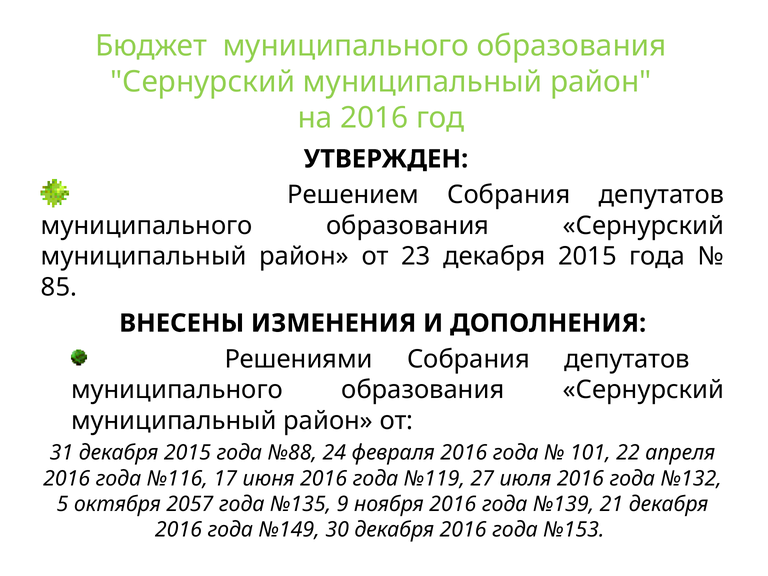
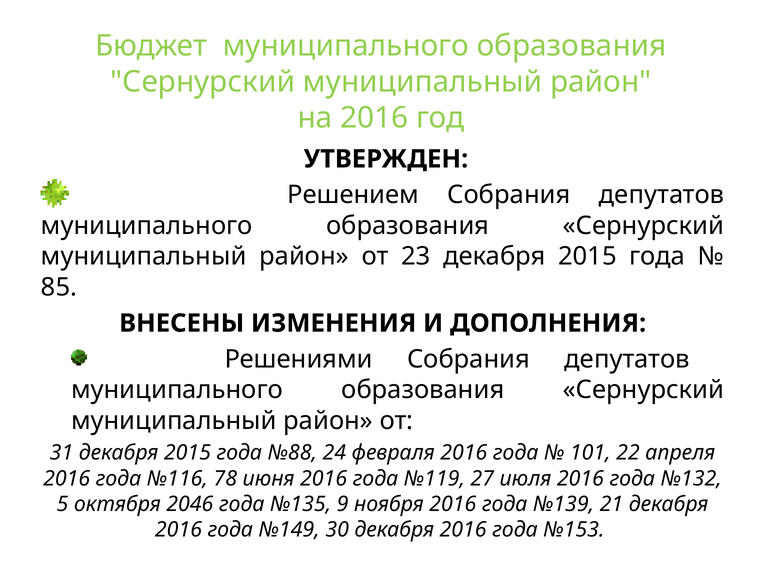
17: 17 -> 78
2057: 2057 -> 2046
